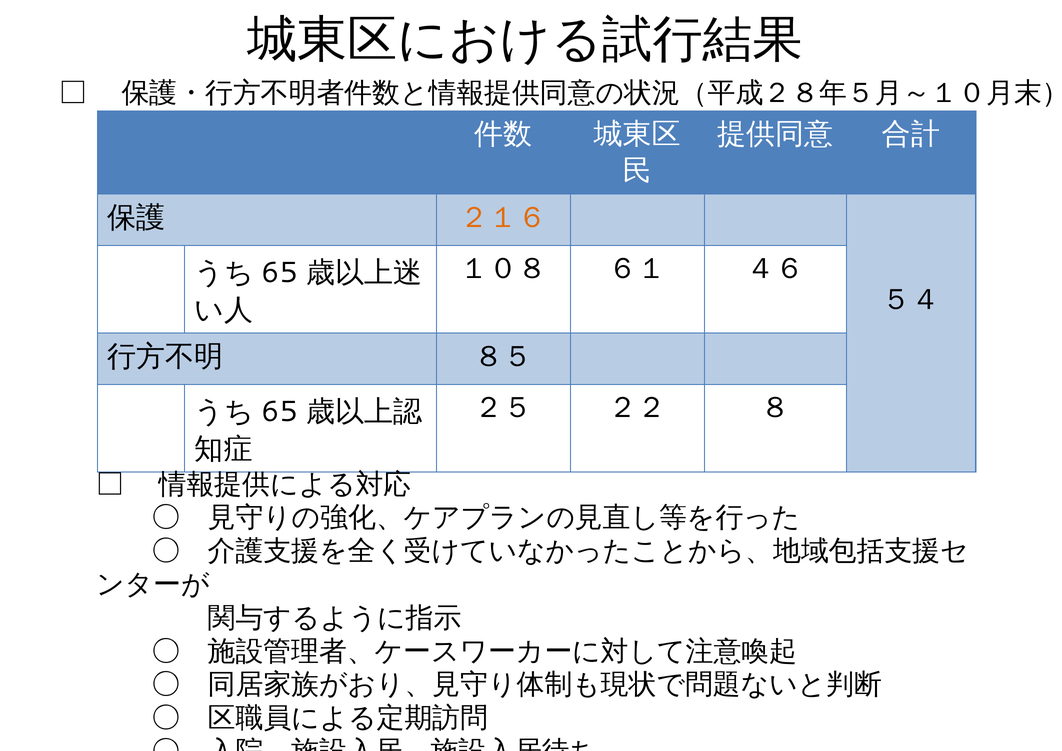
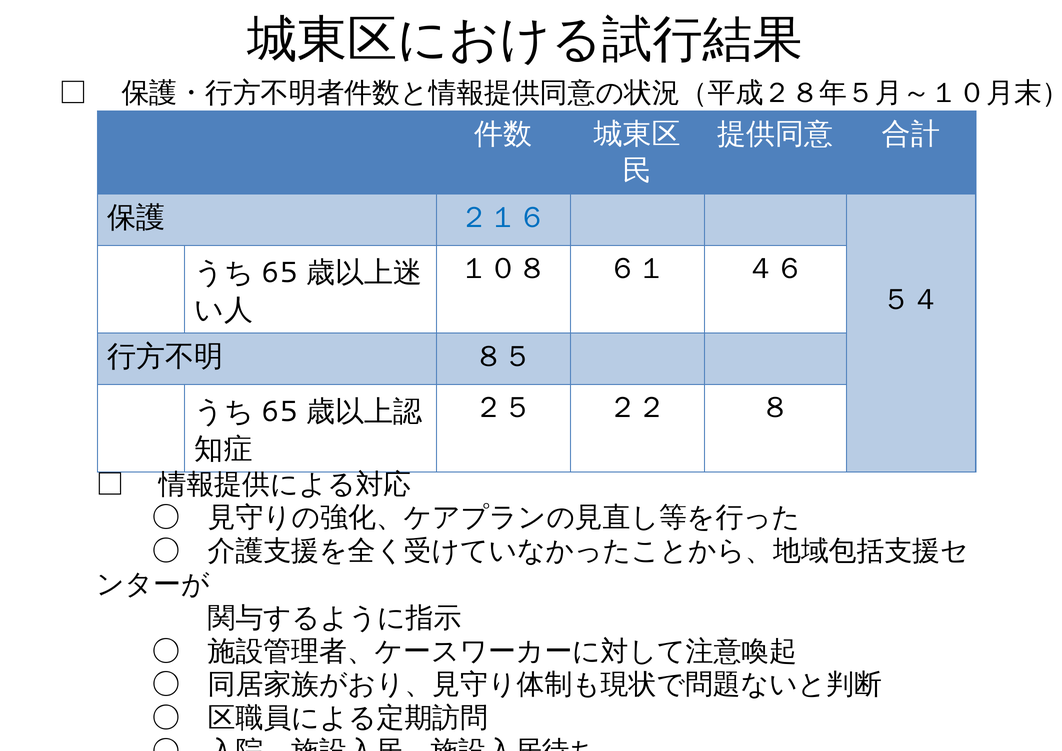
２１６ colour: orange -> blue
